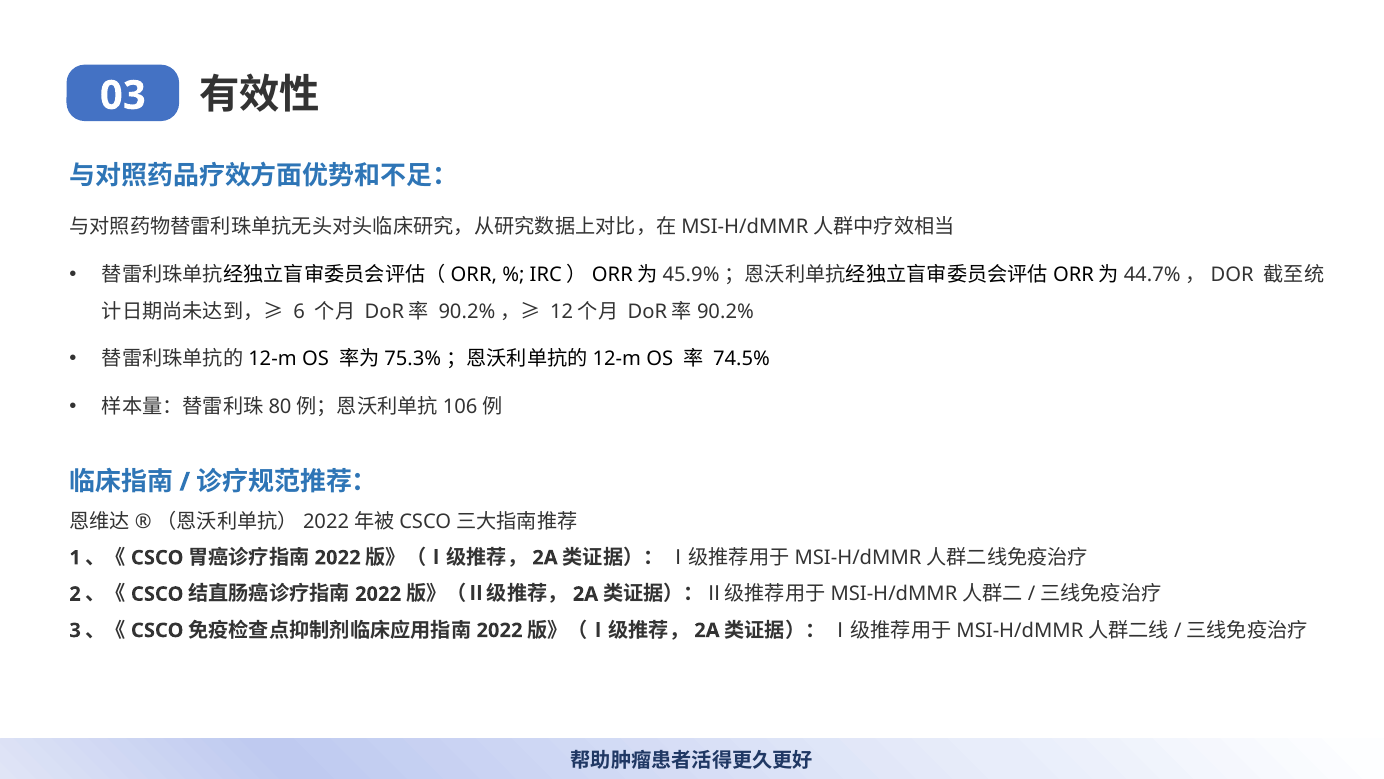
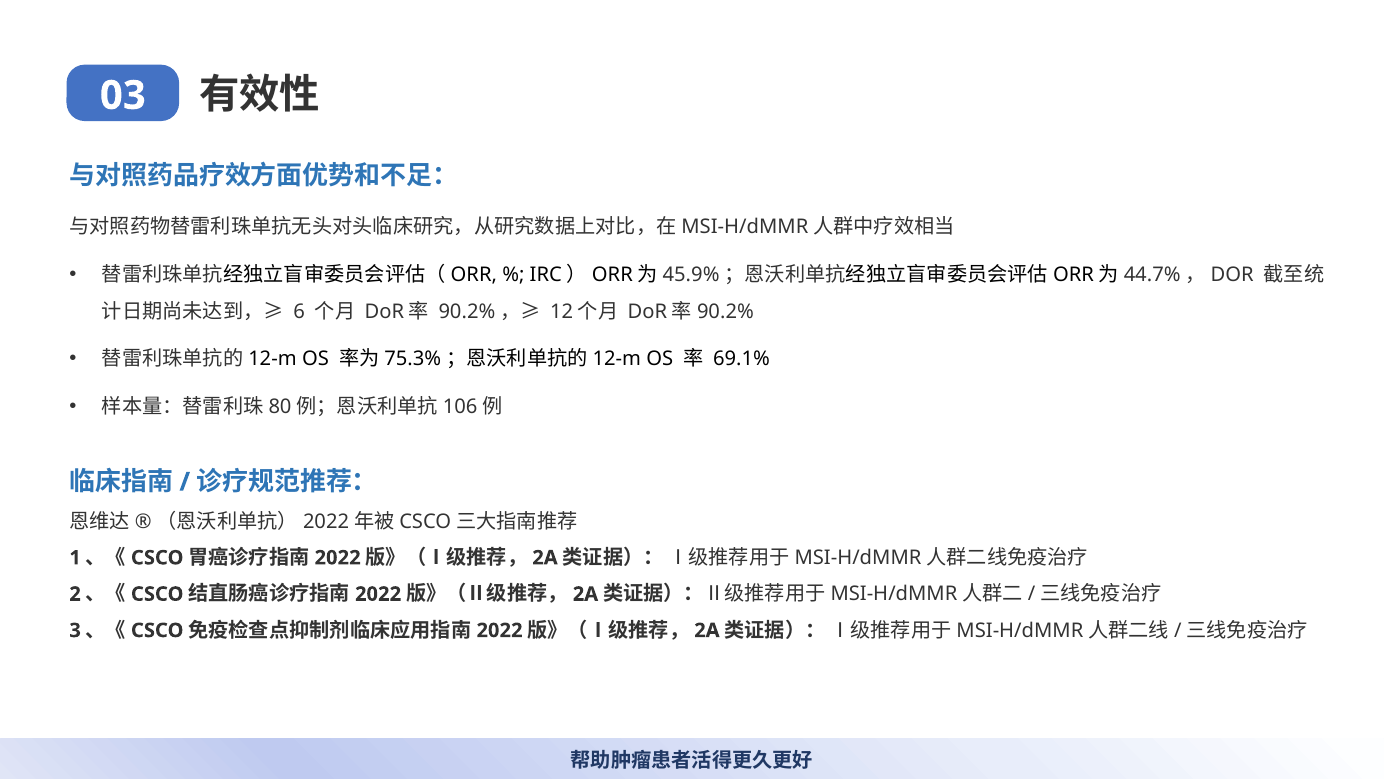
74.5%: 74.5% -> 69.1%
